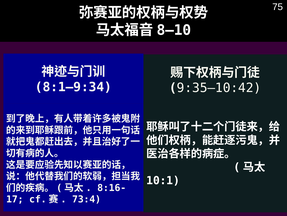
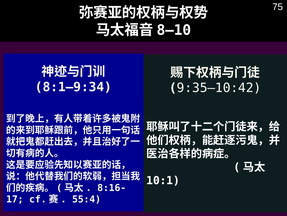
73:4: 73:4 -> 55:4
